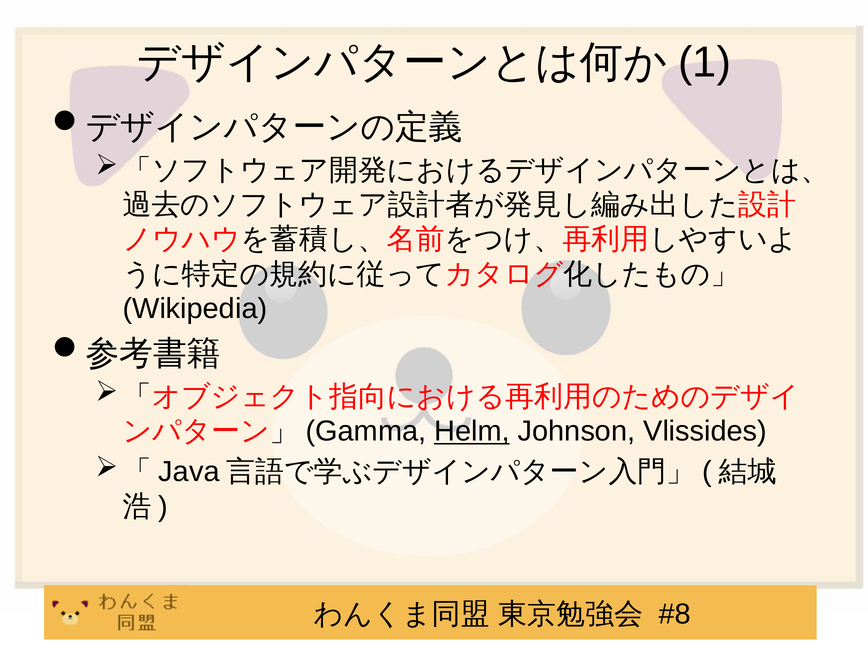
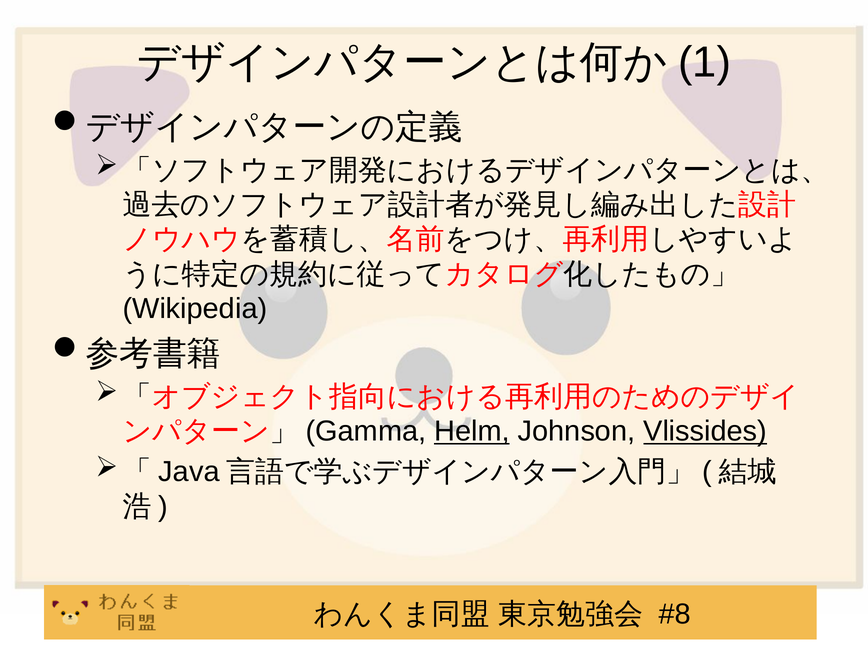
Vlissides underline: none -> present
